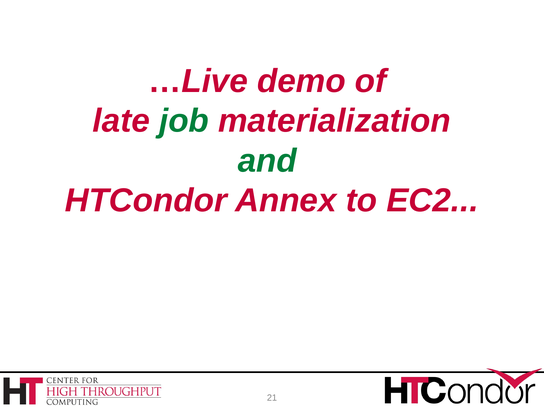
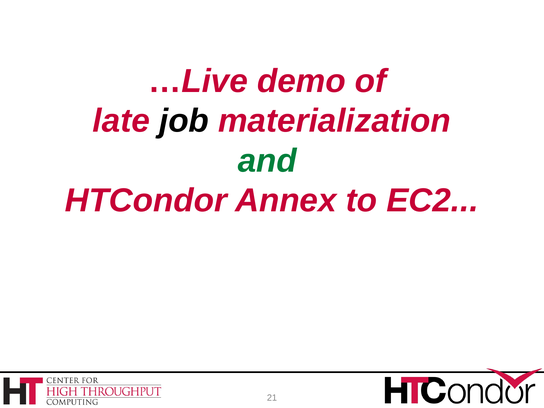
job colour: green -> black
